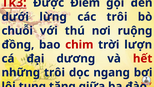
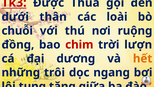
Điểm: Điểm -> Thua
lừng: lừng -> thân
các trôi: trôi -> loài
hết colour: red -> orange
